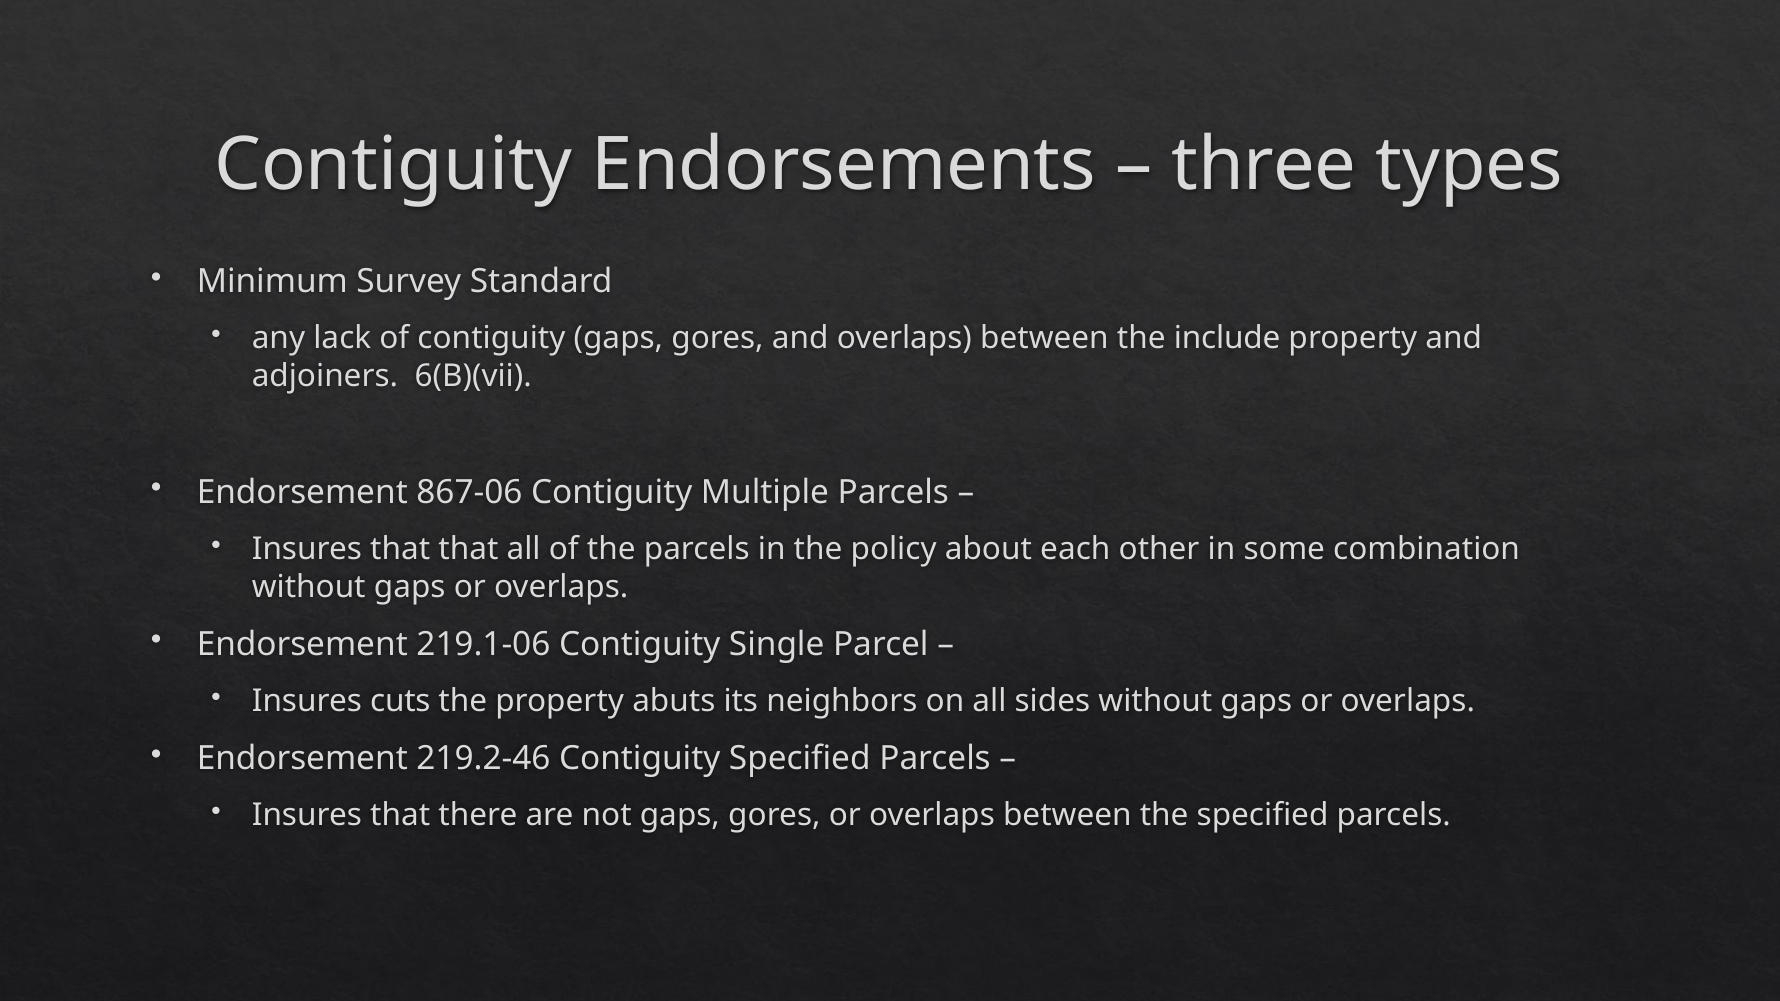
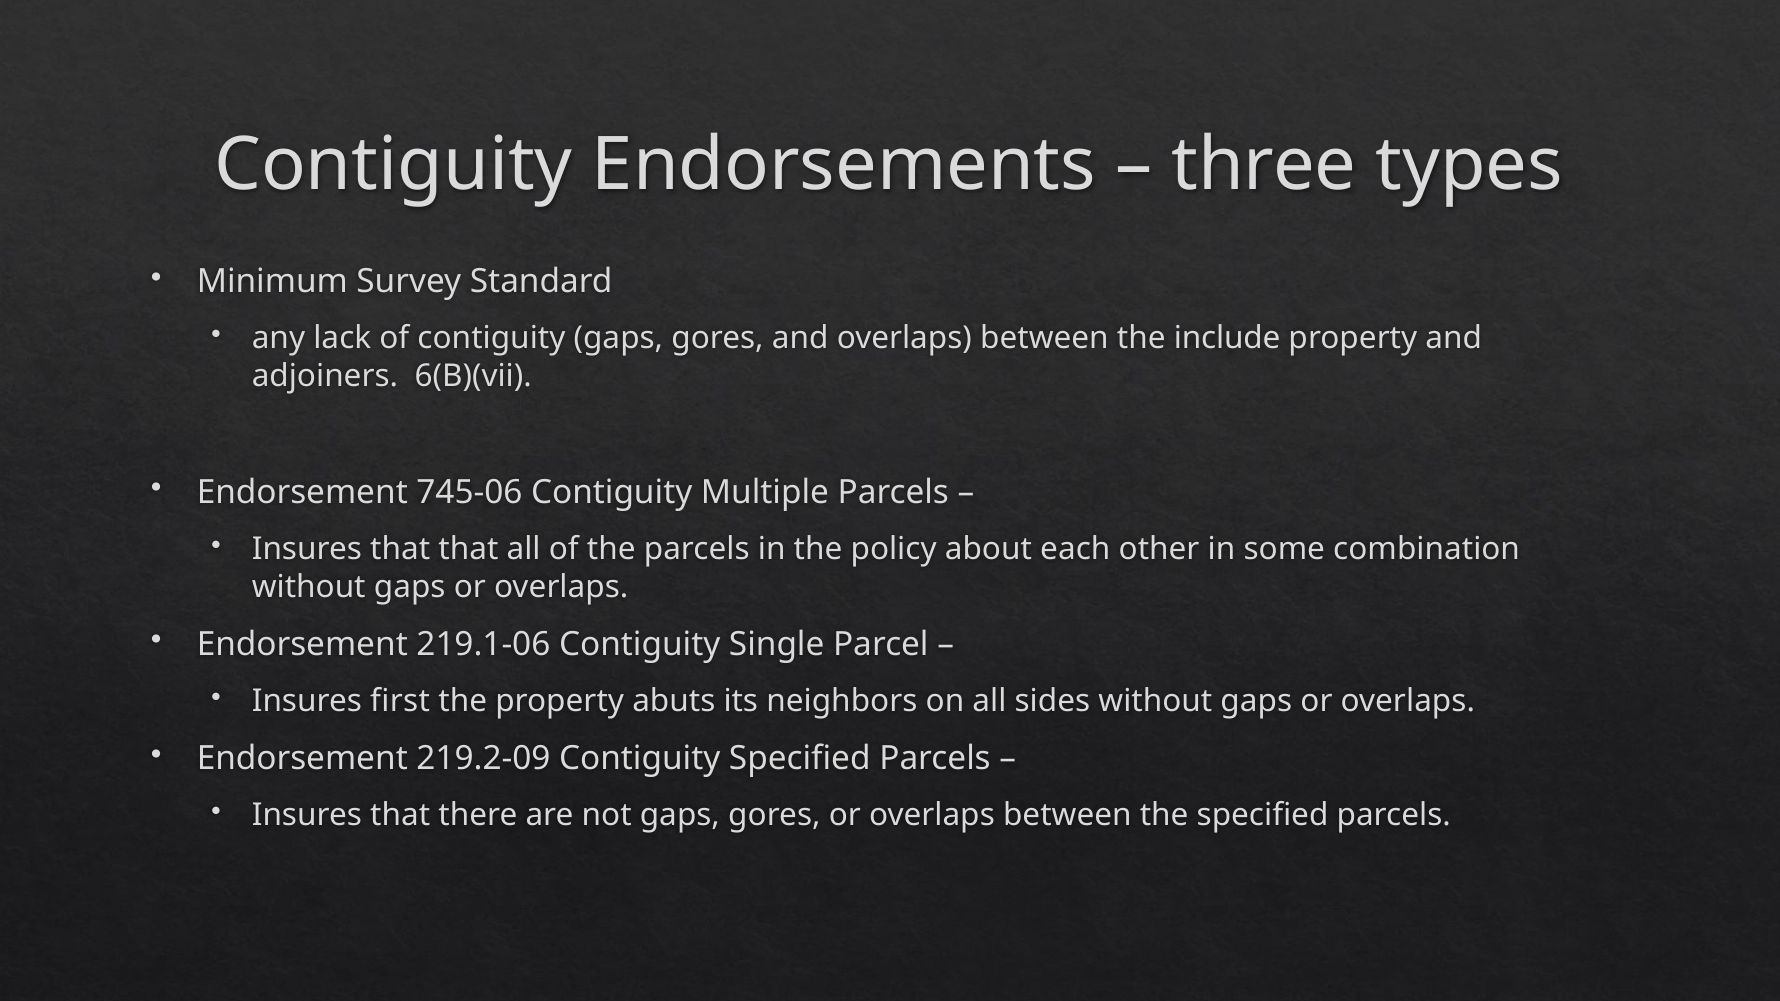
867-06: 867-06 -> 745-06
cuts: cuts -> first
219.2-46: 219.2-46 -> 219.2-09
